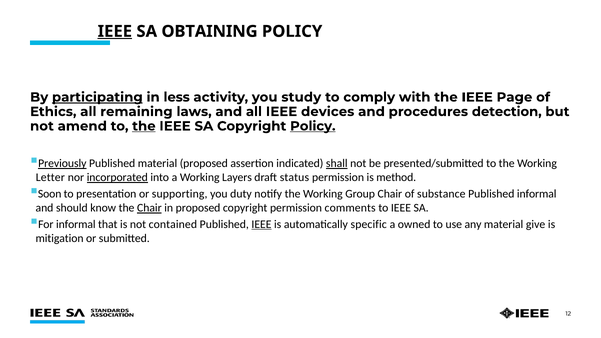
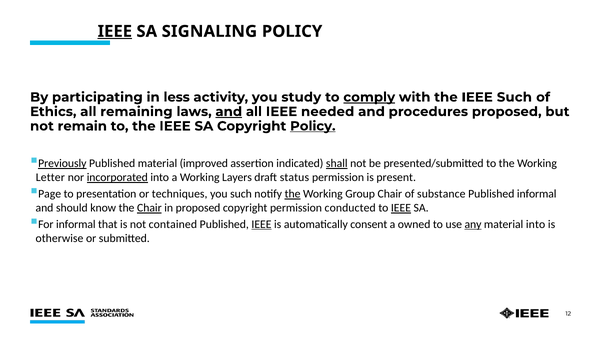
OBTAINING: OBTAINING -> SIGNALING
participating underline: present -> none
comply underline: none -> present
IEEE Page: Page -> Such
and at (229, 112) underline: none -> present
devices: devices -> needed
procedures detection: detection -> proposed
amend: amend -> remain
the at (144, 126) underline: present -> none
material proposed: proposed -> improved
method: method -> present
Soon: Soon -> Page
supporting: supporting -> techniques
you duty: duty -> such
the at (293, 194) underline: none -> present
comments: comments -> conducted
IEEE at (401, 208) underline: none -> present
specific: specific -> consent
any underline: none -> present
material give: give -> into
mitigation: mitigation -> otherwise
